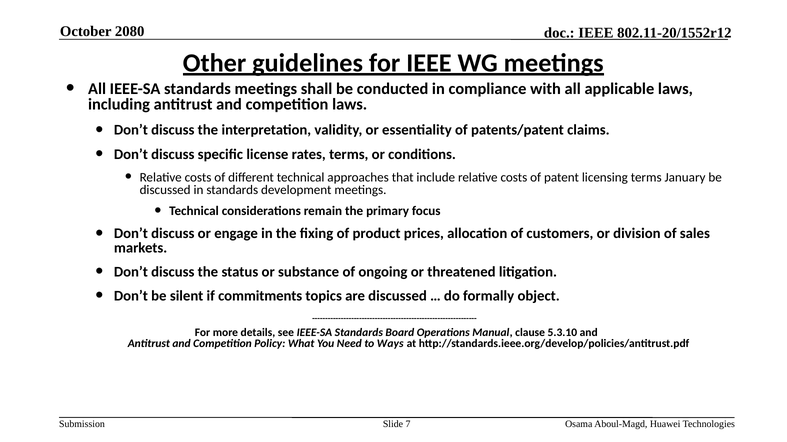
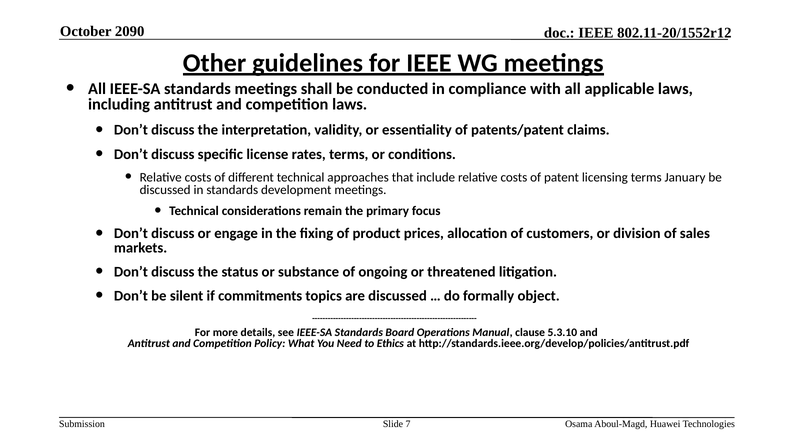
2080: 2080 -> 2090
Ways: Ways -> Ethics
